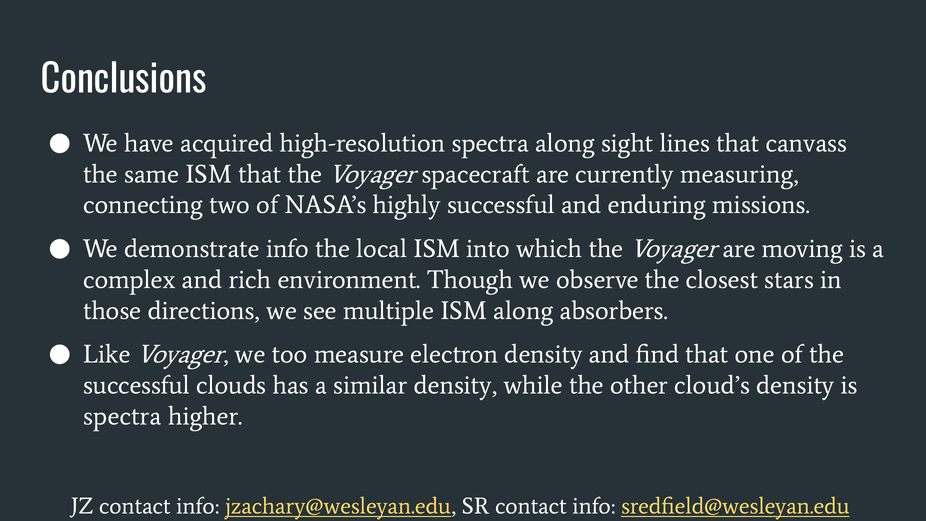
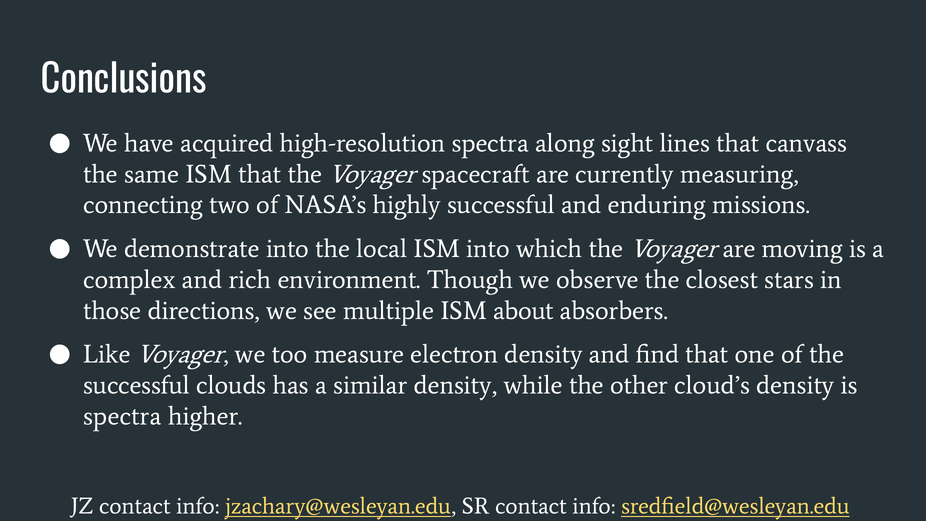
demonstrate info: info -> into
ISM along: along -> about
